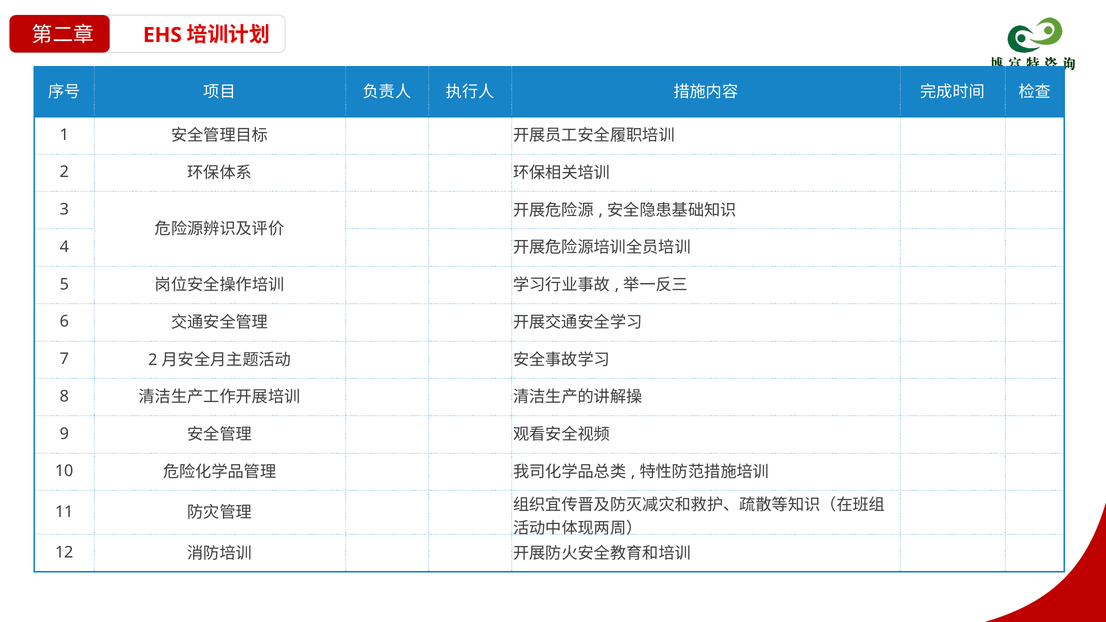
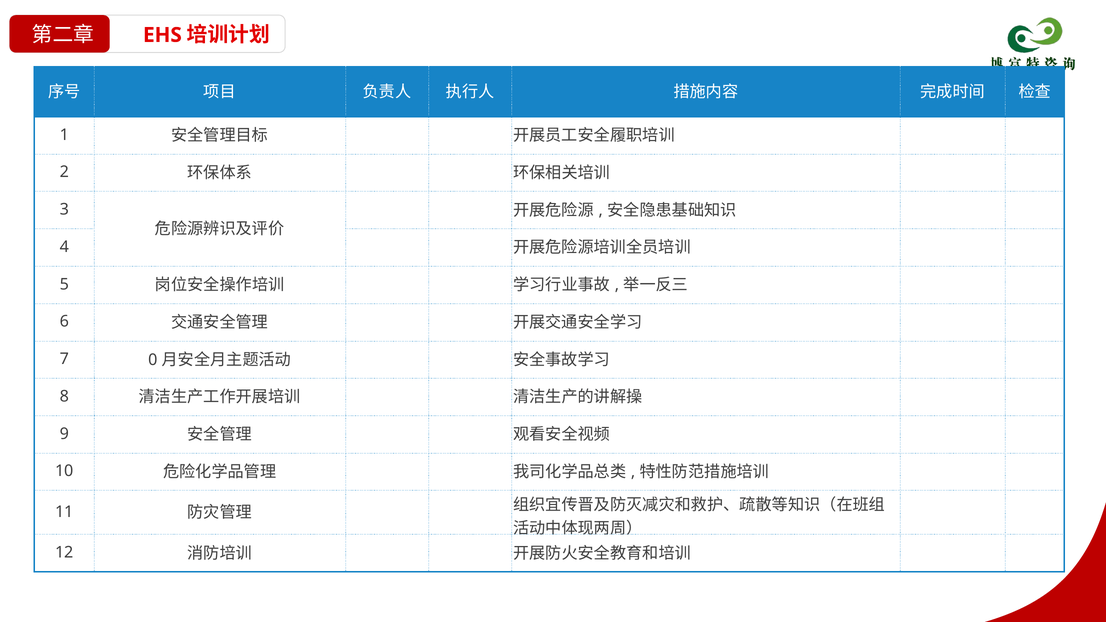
7 2: 2 -> 0
